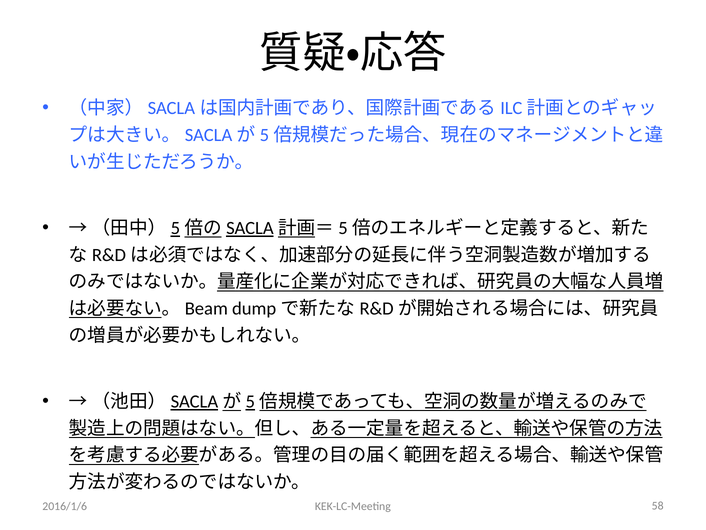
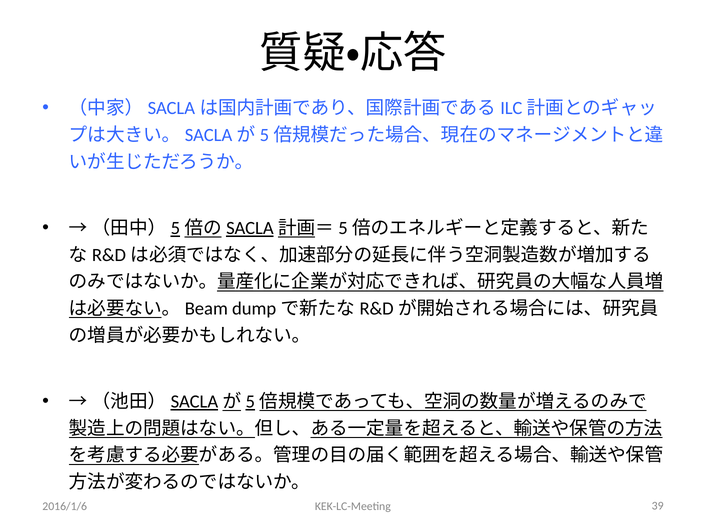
58: 58 -> 39
